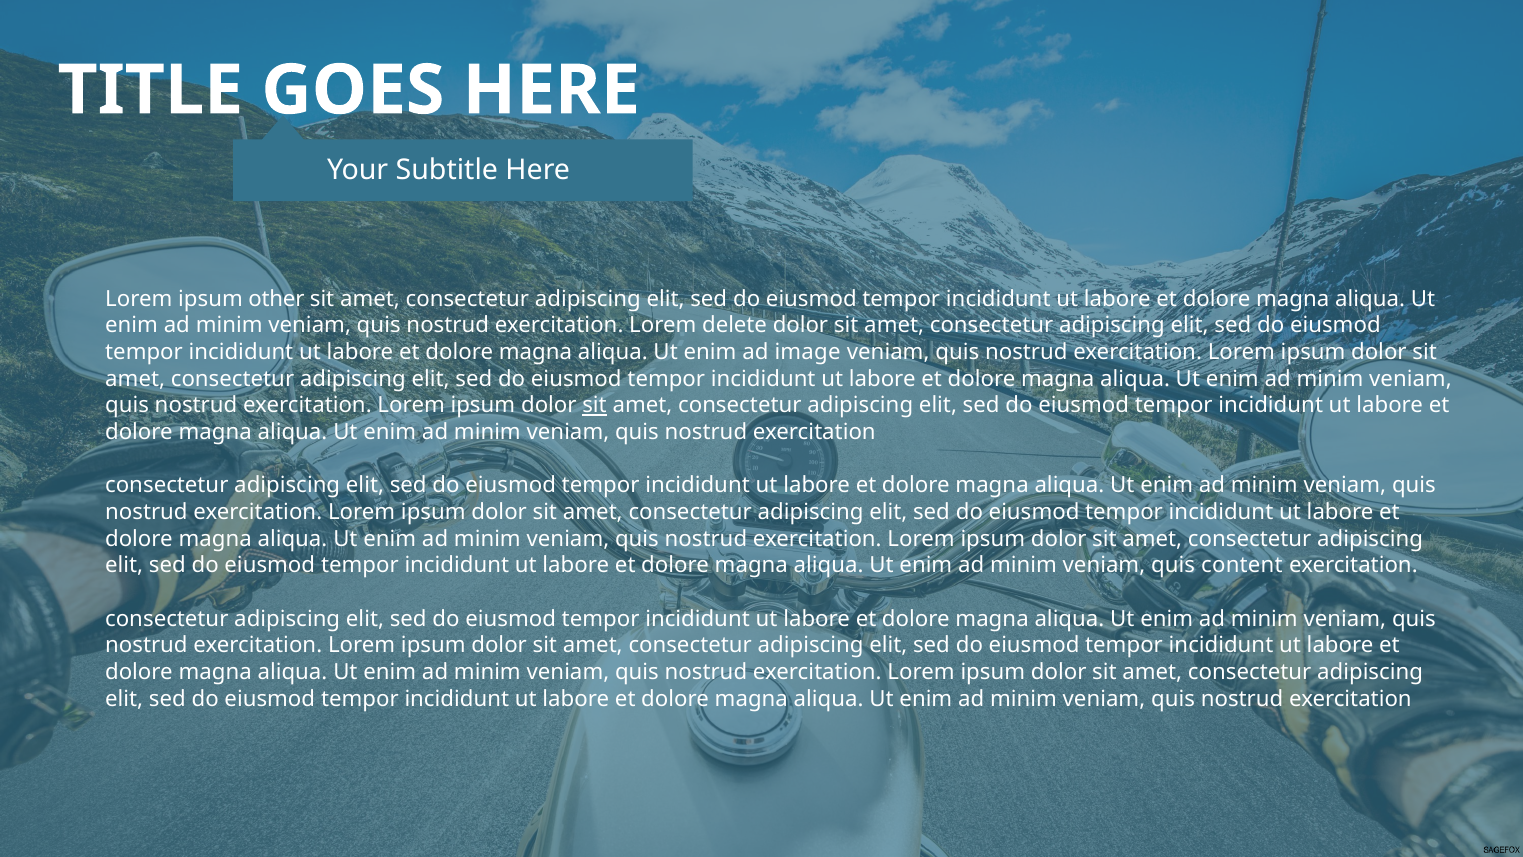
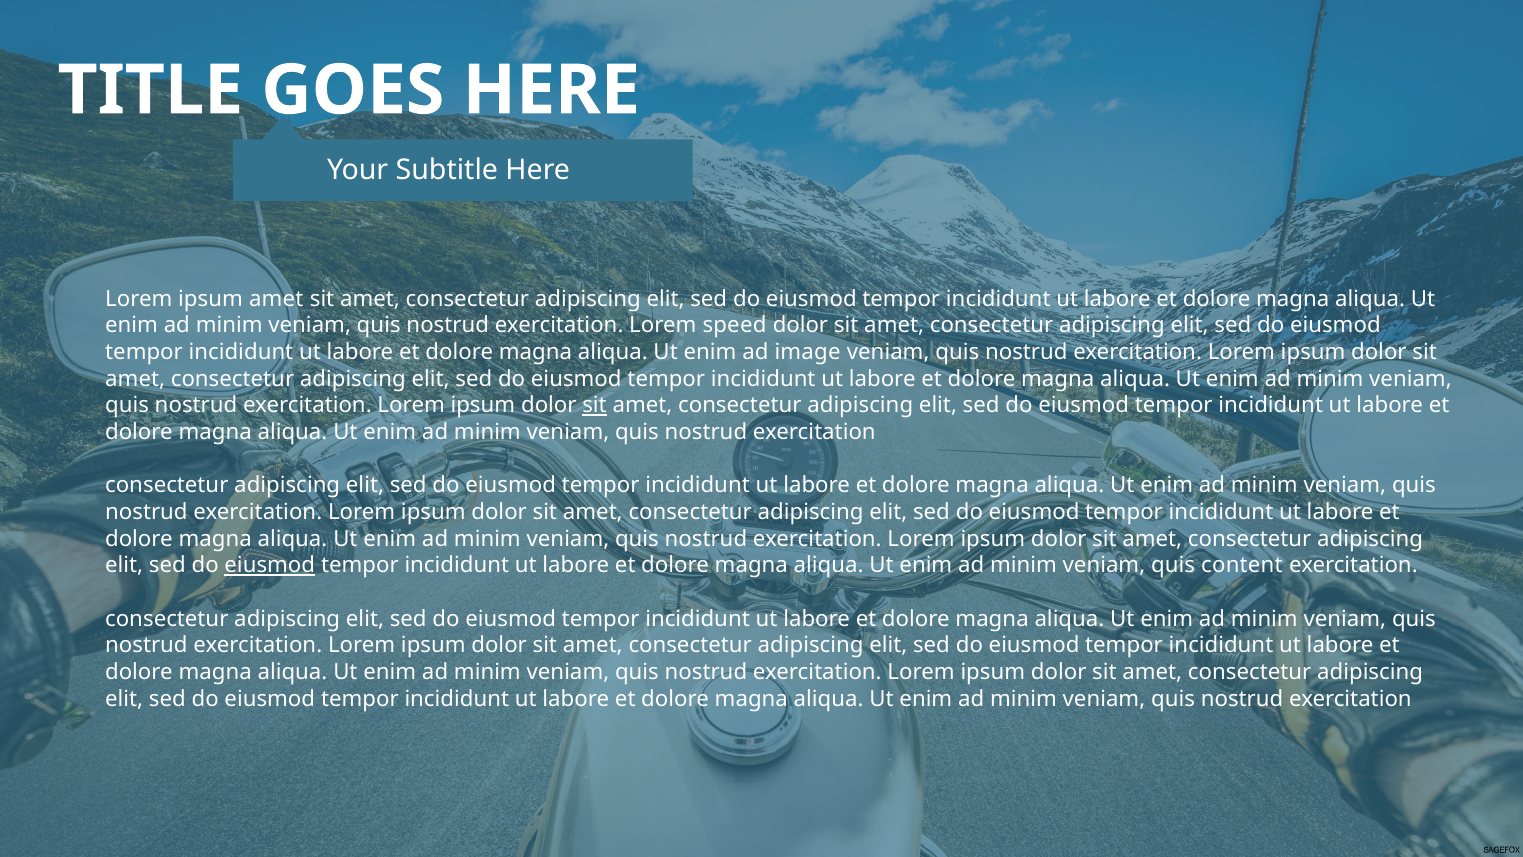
ipsum other: other -> amet
delete: delete -> speed
eiusmod at (270, 565) underline: none -> present
